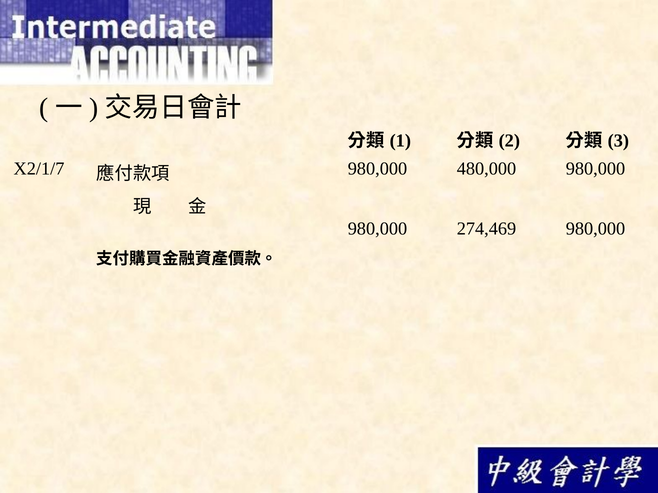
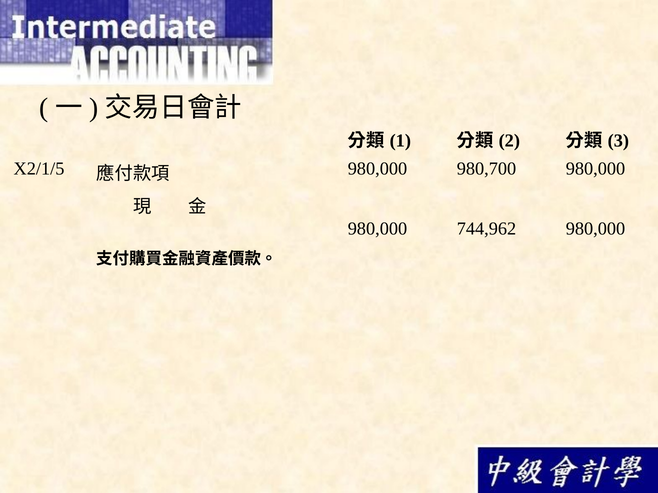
X2/1/7: X2/1/7 -> X2/1/5
480,000: 480,000 -> 980,700
274,469: 274,469 -> 744,962
